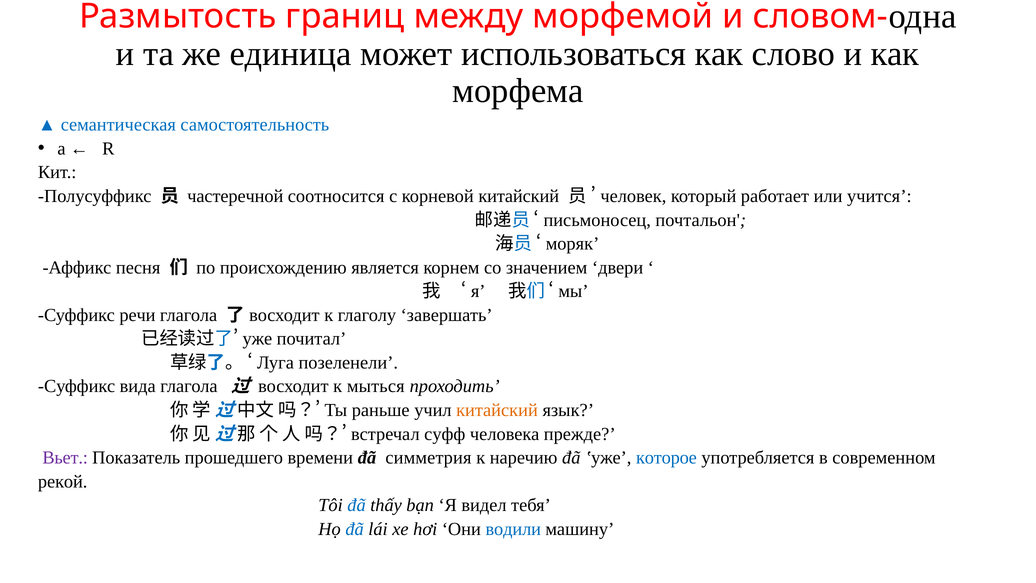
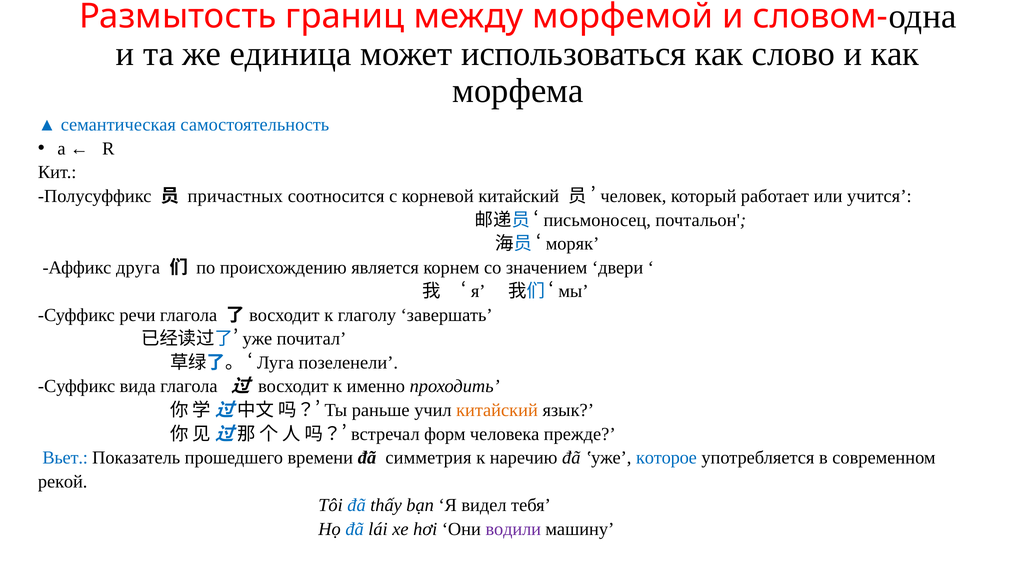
частеречной: частеречной -> причастных
песня: песня -> друга
мыться: мыться -> именно
суфф: суфф -> форм
Вьет colour: purple -> blue
водили colour: blue -> purple
